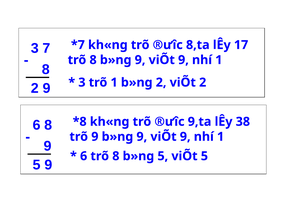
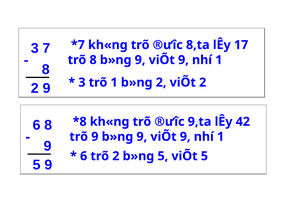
38: 38 -> 42
6 trõ 8: 8 -> 2
